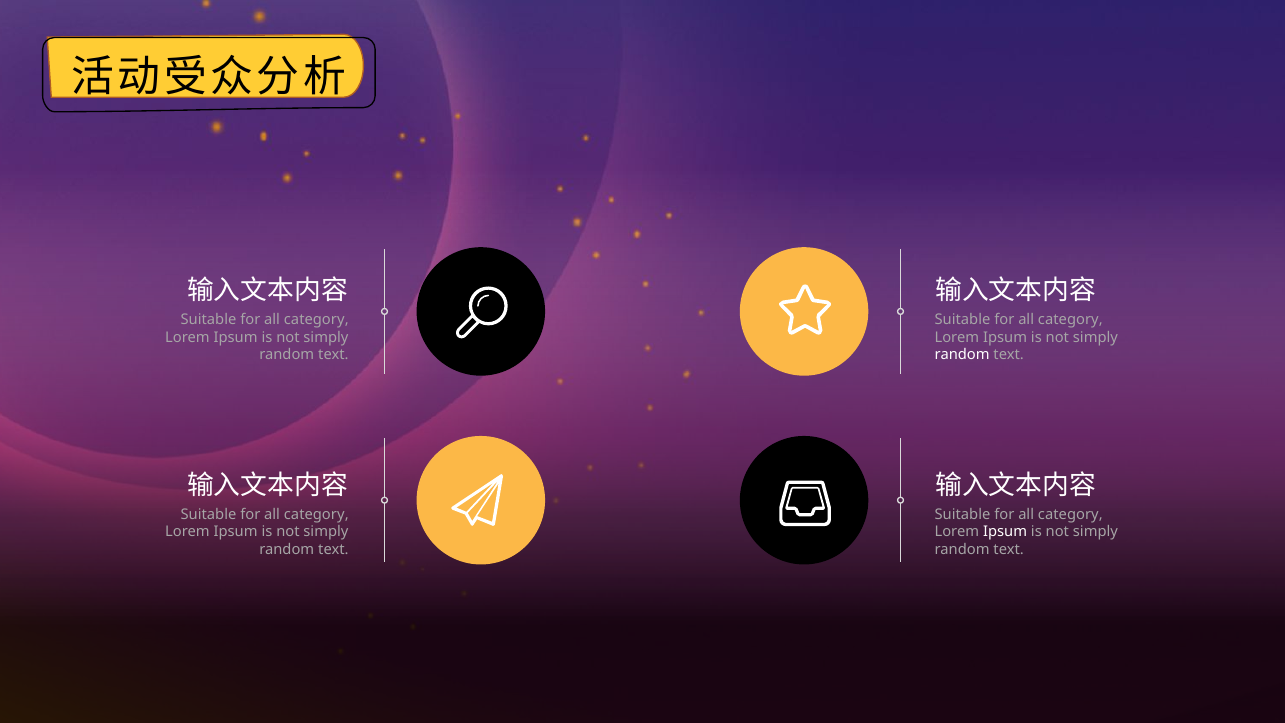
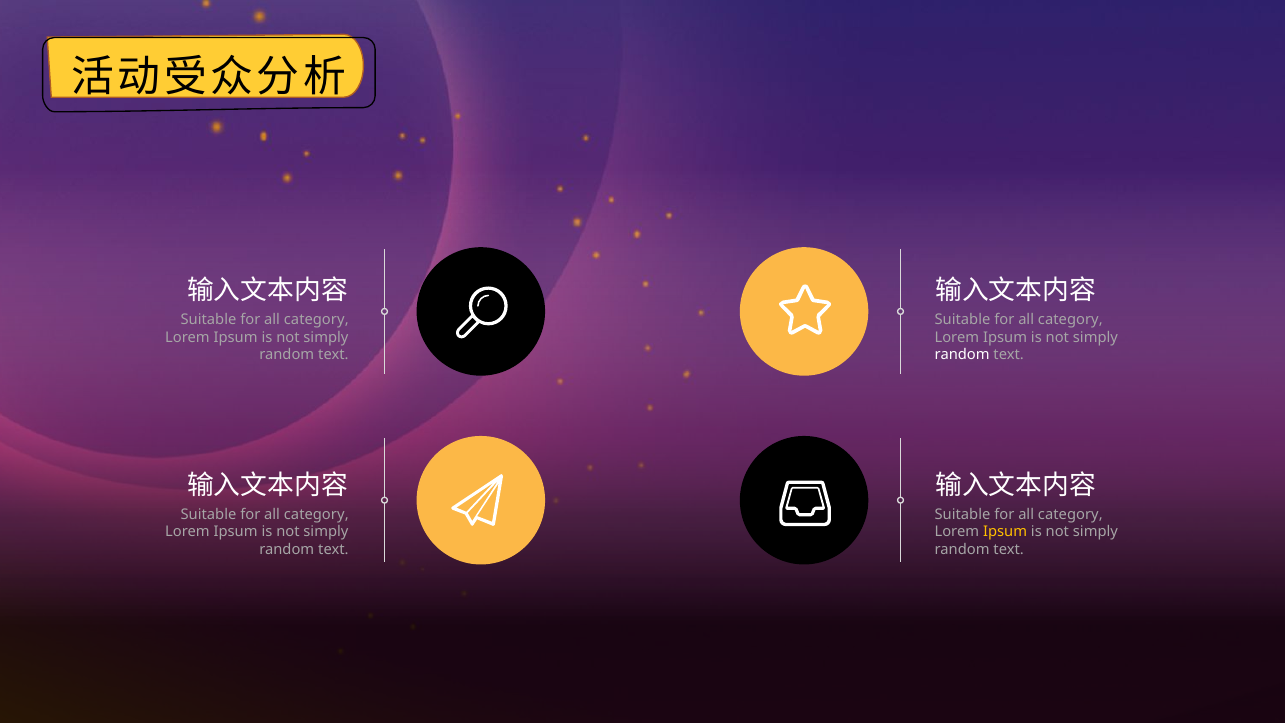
Ipsum at (1005, 532) colour: white -> yellow
